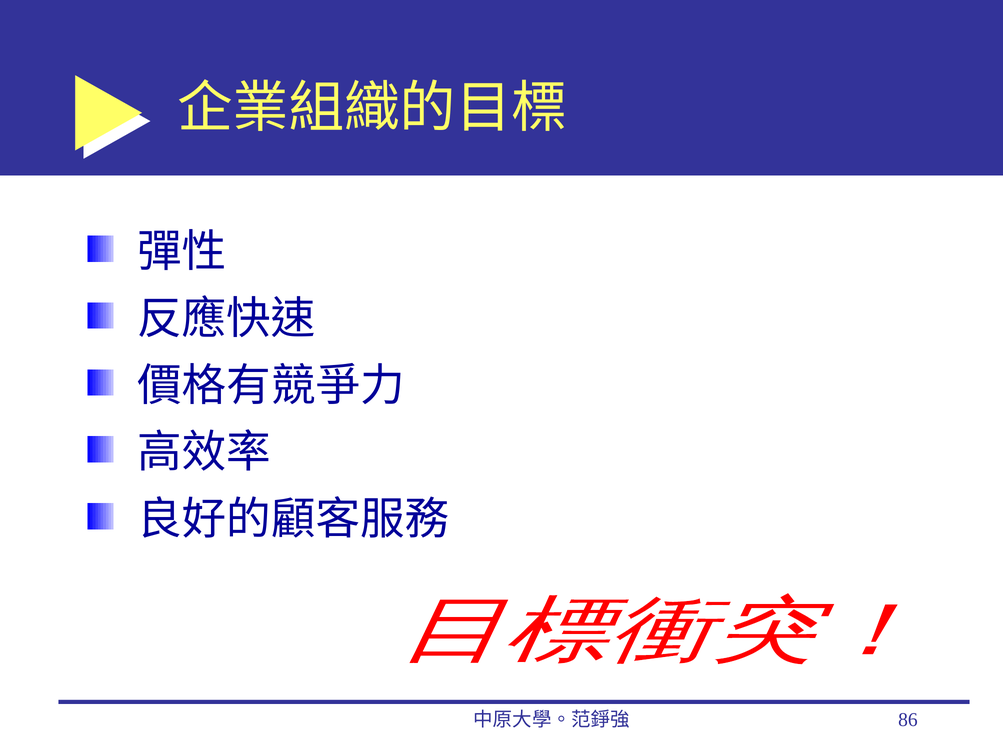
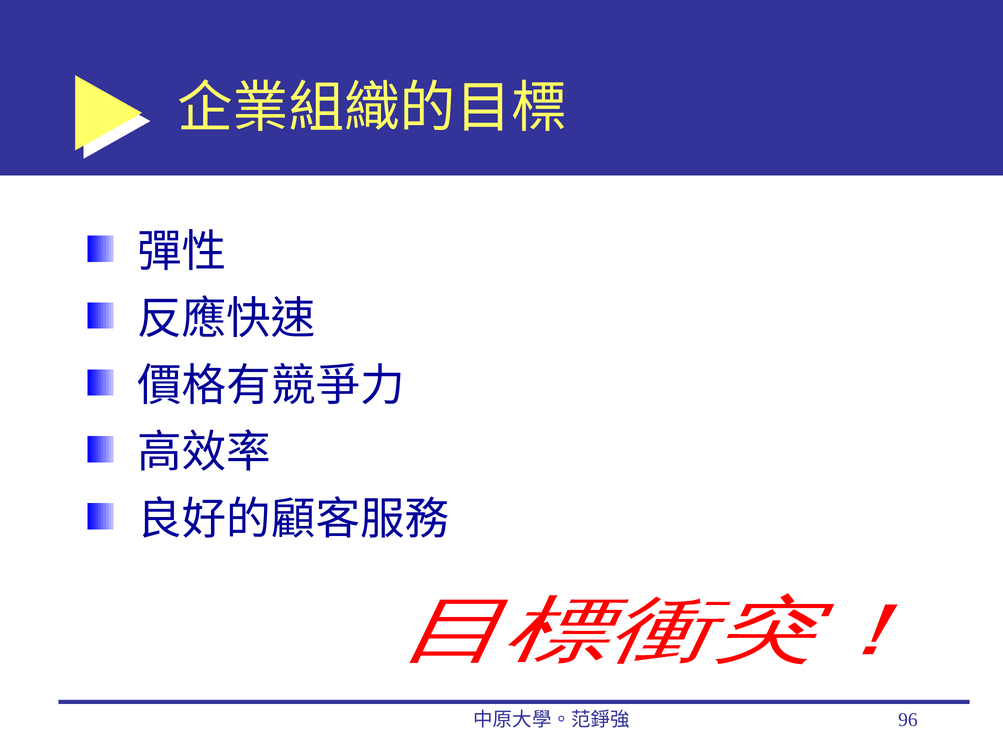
86: 86 -> 96
